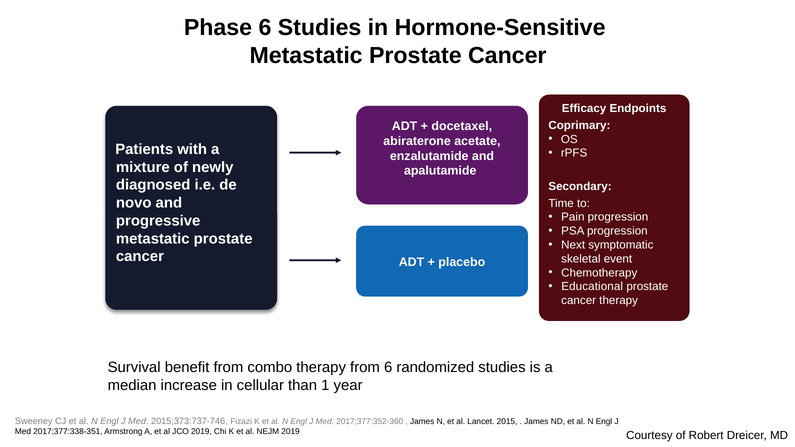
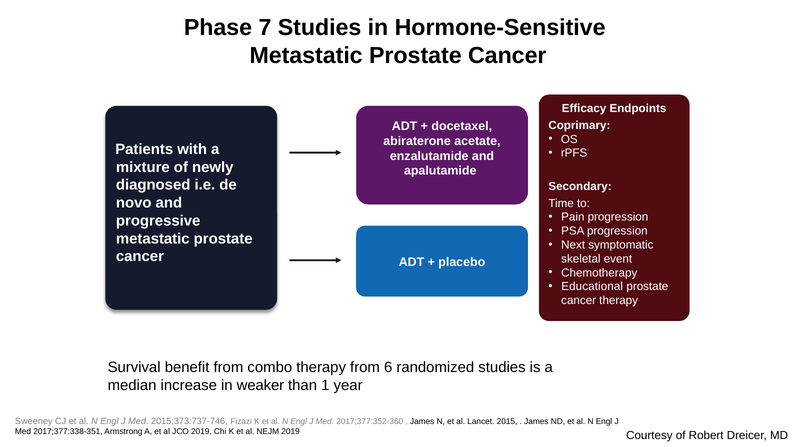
Phase 6: 6 -> 7
cellular: cellular -> weaker
